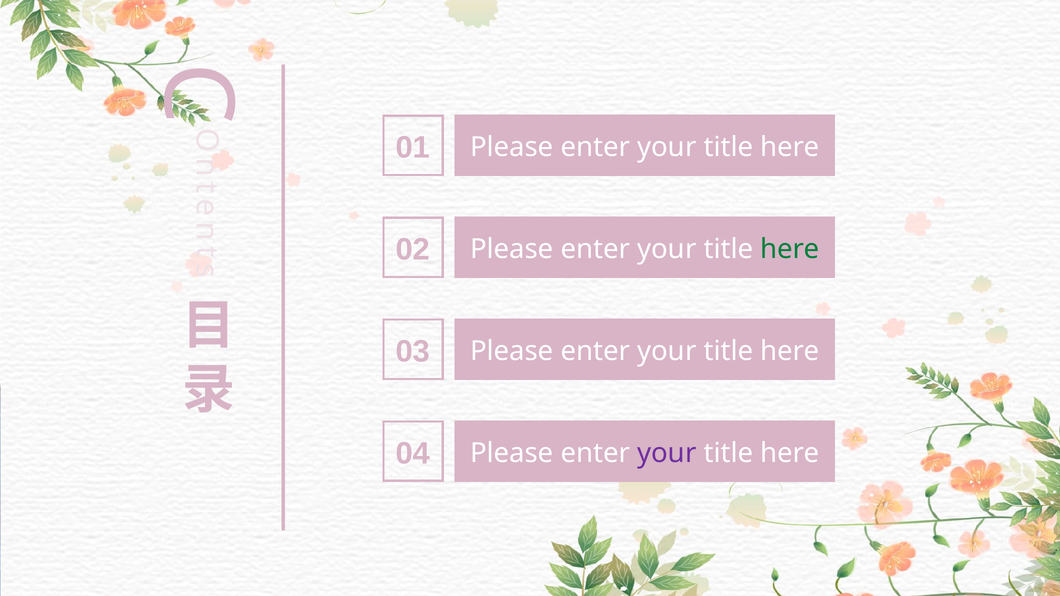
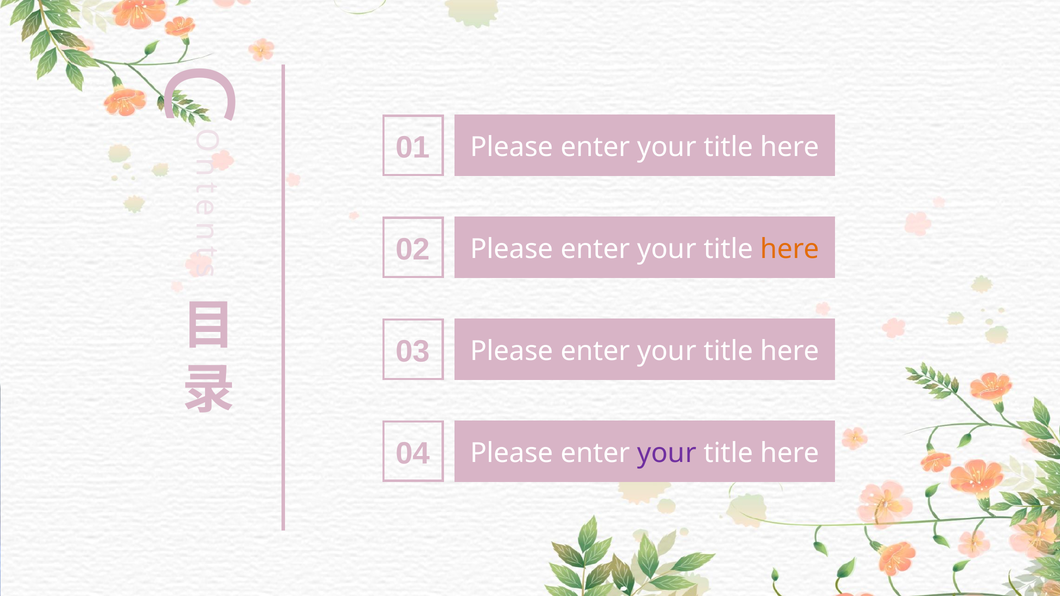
here at (790, 249) colour: green -> orange
